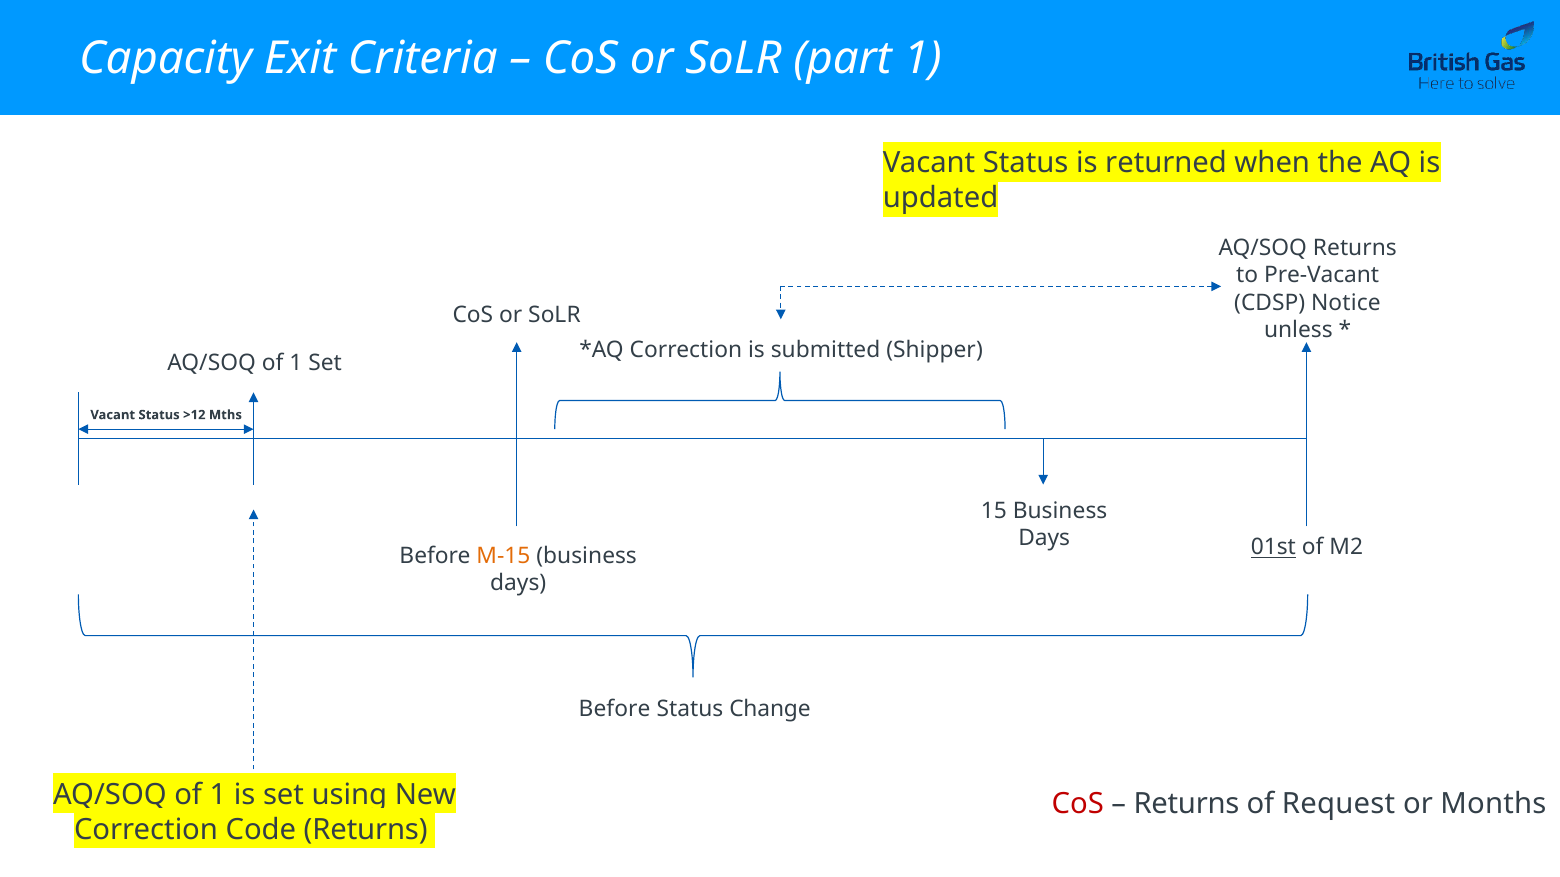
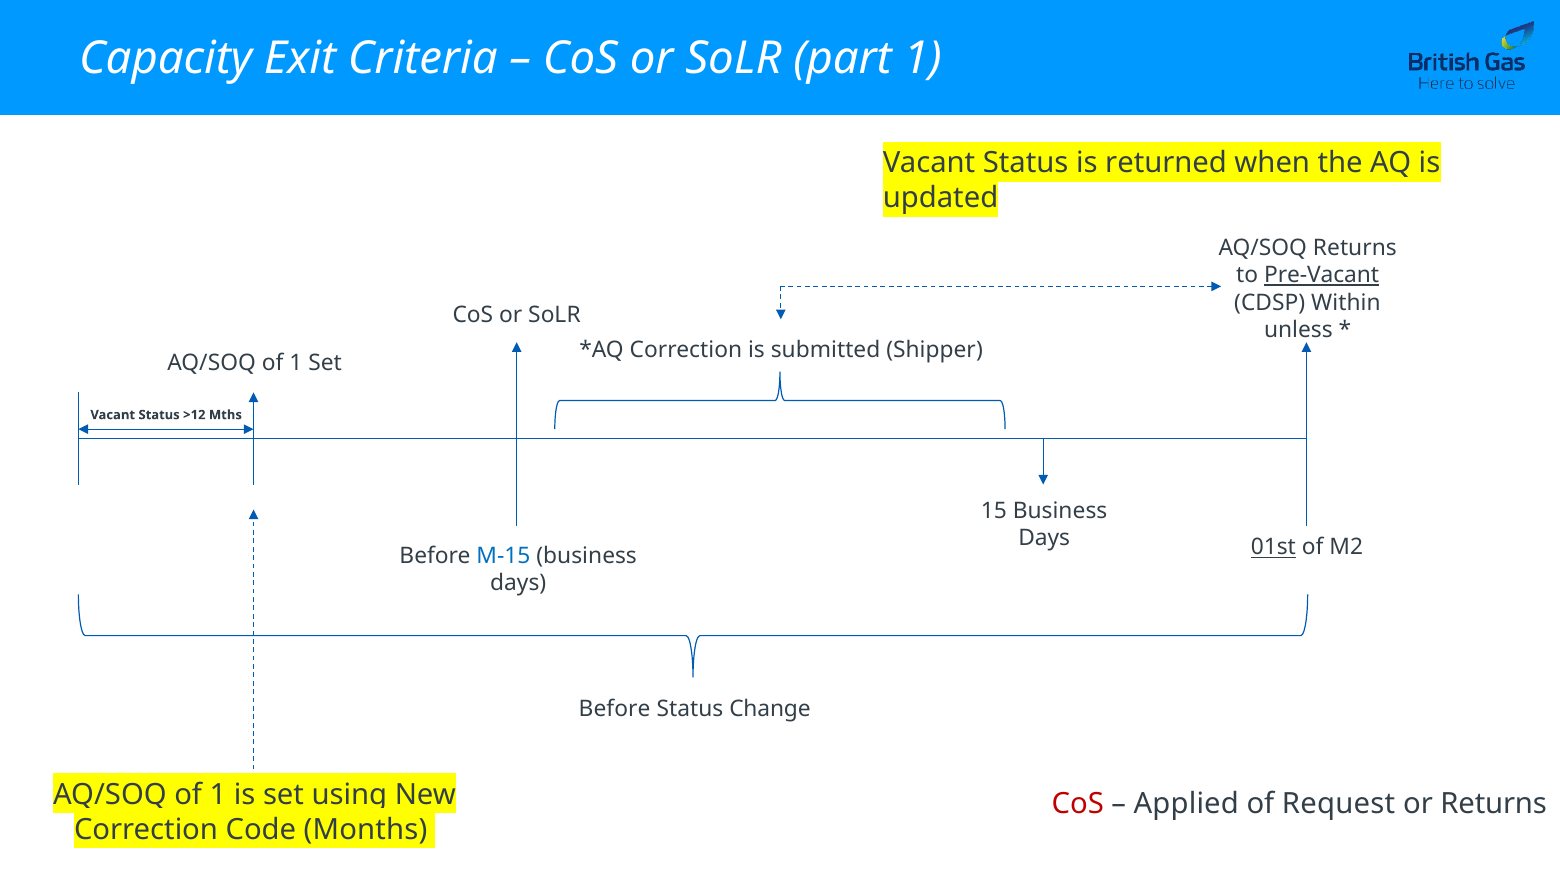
Pre-Vacant underline: none -> present
Notice: Notice -> Within
M-15 colour: orange -> blue
Returns at (1186, 804): Returns -> Applied
or Months: Months -> Returns
Code Returns: Returns -> Months
